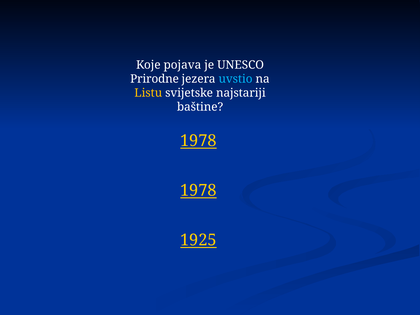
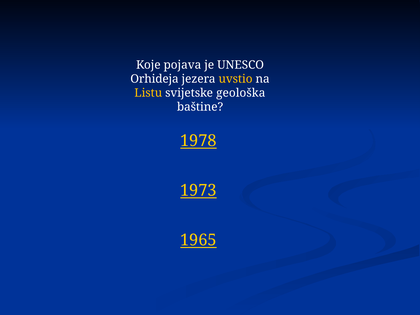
Prirodne: Prirodne -> Orhideja
uvstio colour: light blue -> yellow
najstariji: najstariji -> geološka
1978 at (198, 190): 1978 -> 1973
1925: 1925 -> 1965
